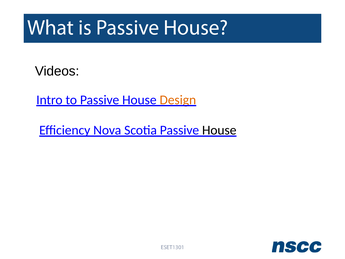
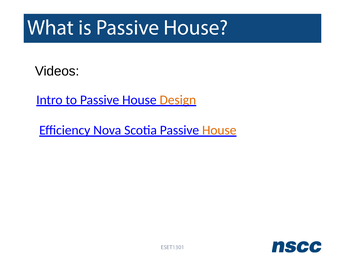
House at (219, 130) colour: black -> orange
